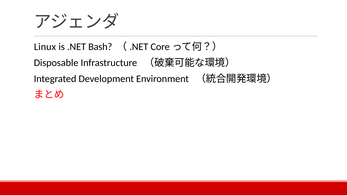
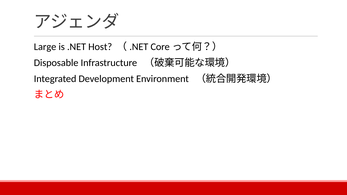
Linux: Linux -> Large
Bash: Bash -> Host
